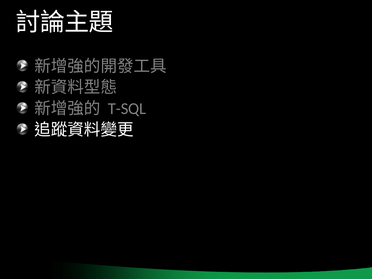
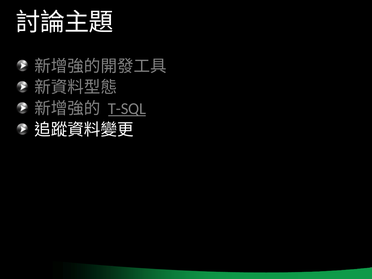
T-SQL underline: none -> present
